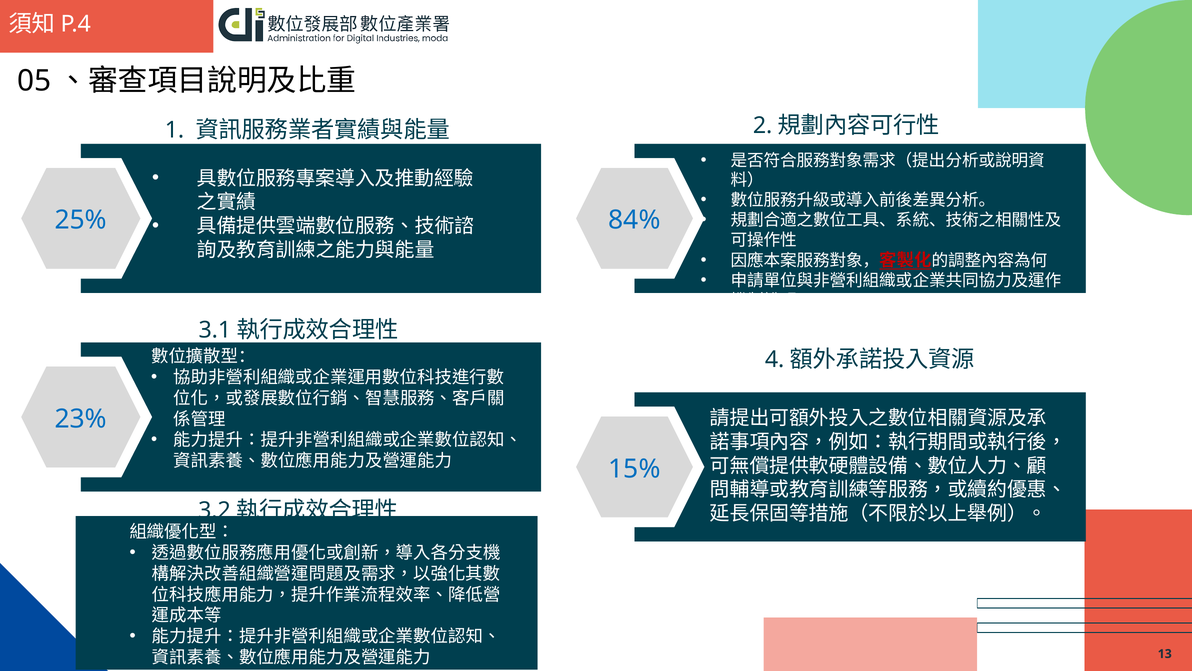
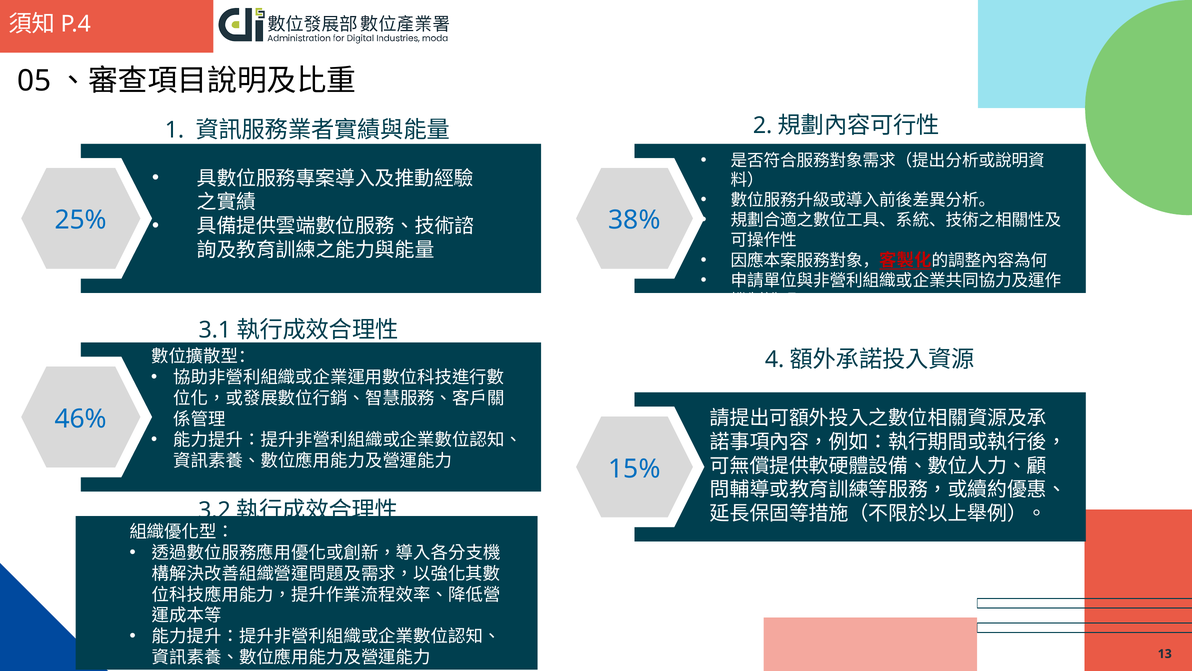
84%: 84% -> 38%
23%: 23% -> 46%
